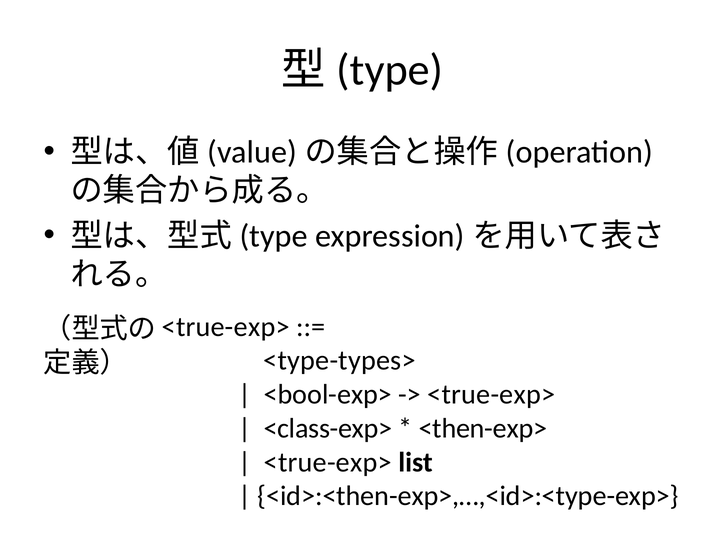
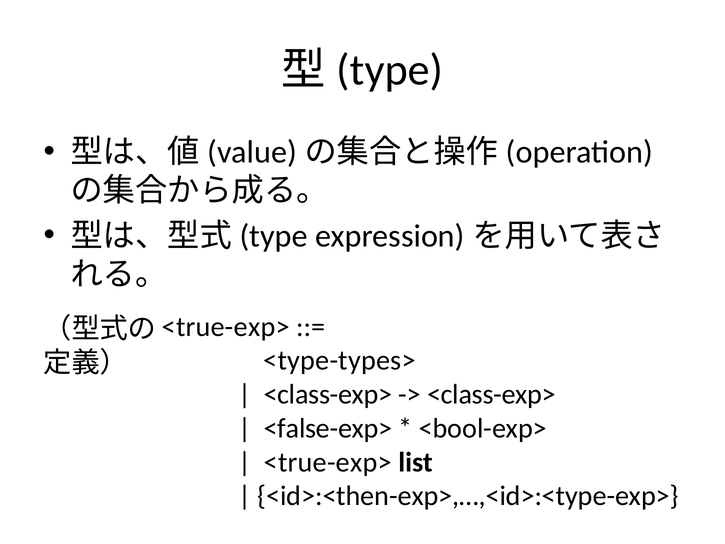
<bool-exp> at (328, 394): <bool-exp> -> <class-exp>
<true-exp> at (491, 394): <true-exp> -> <class-exp>
<class-exp>: <class-exp> -> <false-exp>
<then-exp>: <then-exp> -> <bool-exp>
